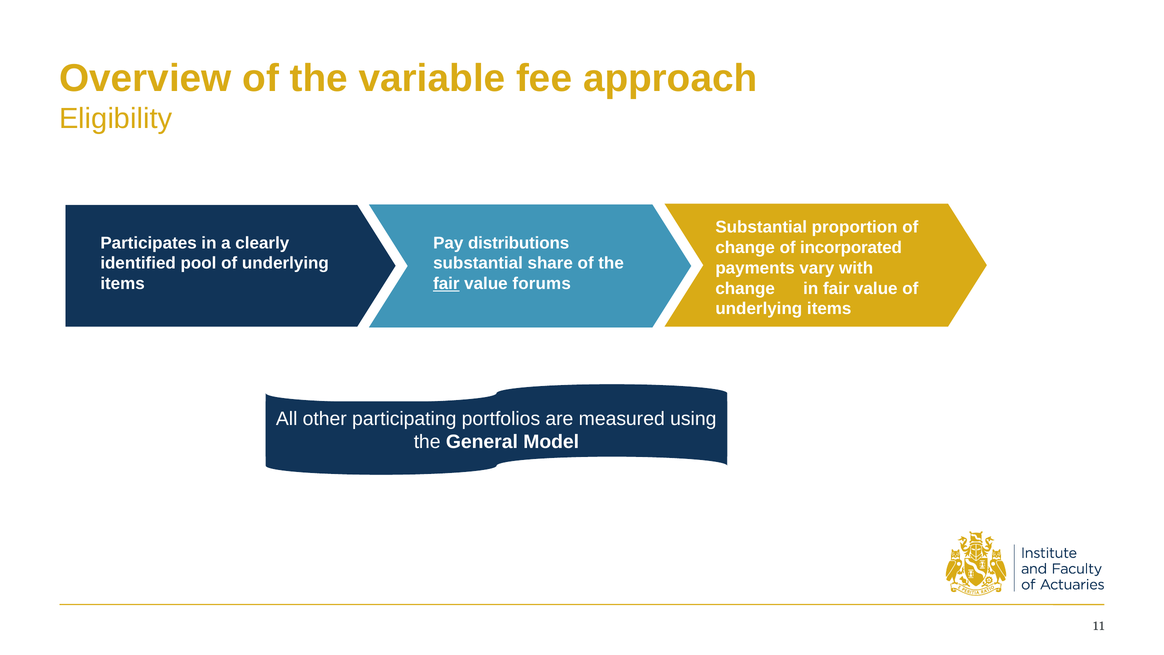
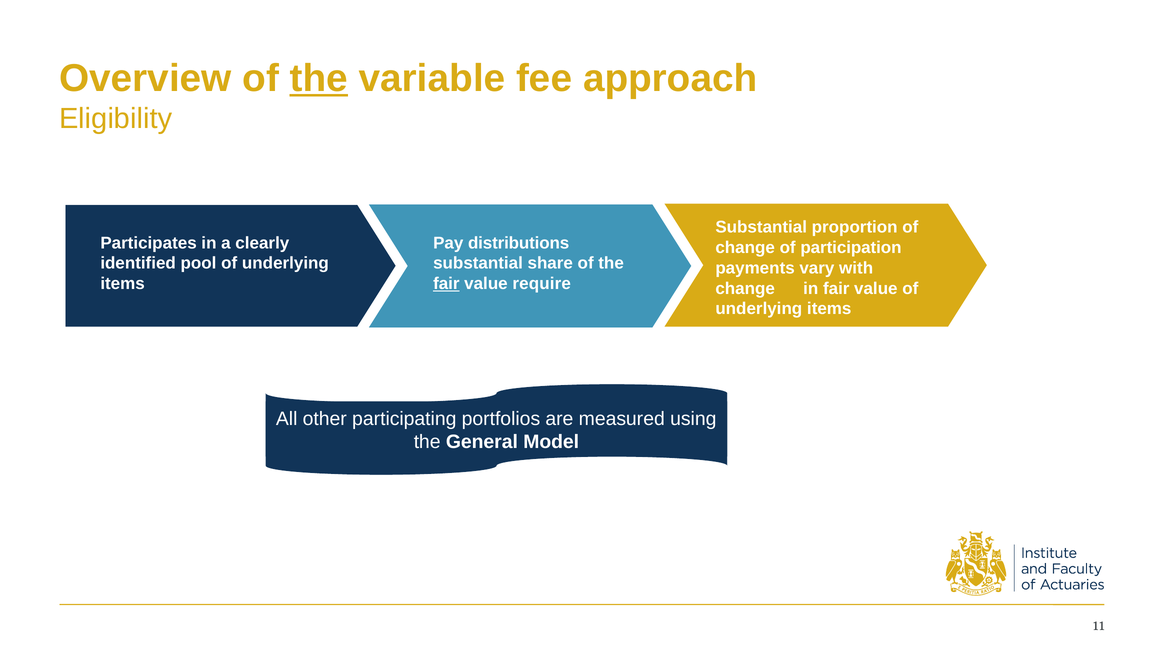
the at (319, 78) underline: none -> present
incorporated: incorporated -> participation
forums: forums -> require
